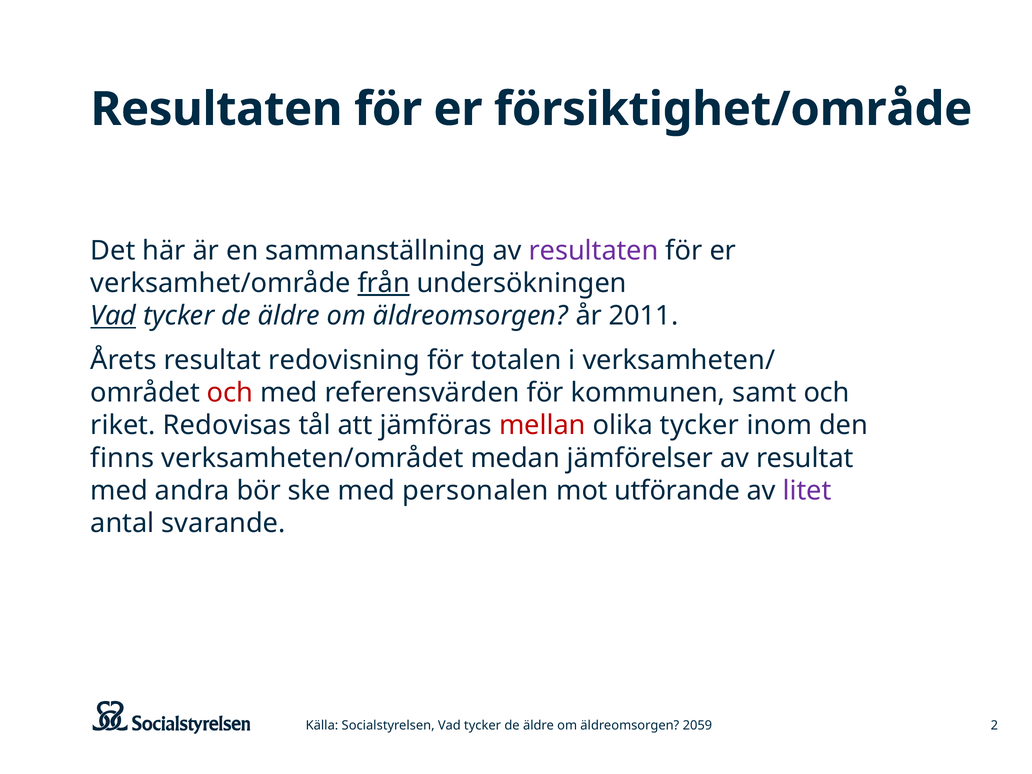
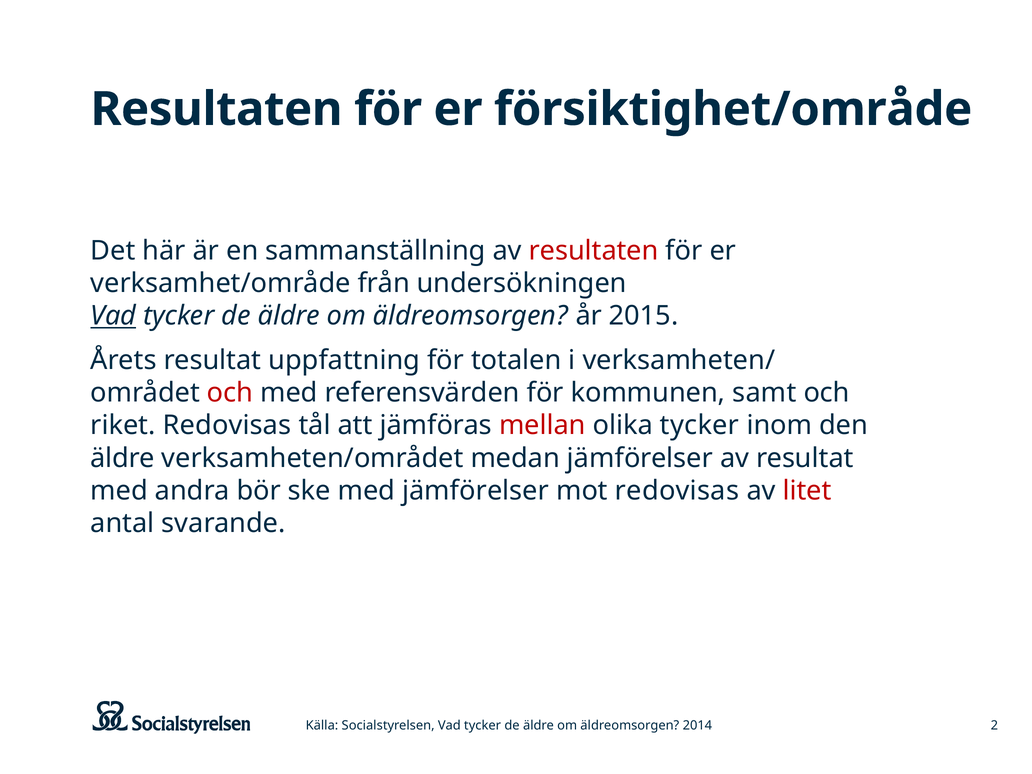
resultaten at (594, 251) colour: purple -> red
från underline: present -> none
2011: 2011 -> 2015
redovisning: redovisning -> uppfattning
finns at (122, 458): finns -> äldre
med personalen: personalen -> jämförelser
mot utförande: utförande -> redovisas
litet colour: purple -> red
2059: 2059 -> 2014
